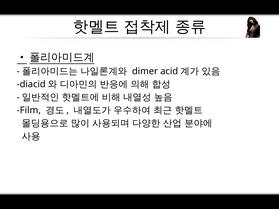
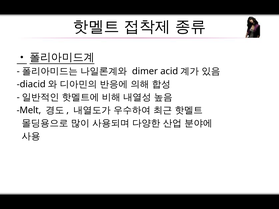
Film: Film -> Melt
